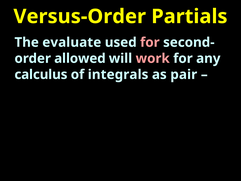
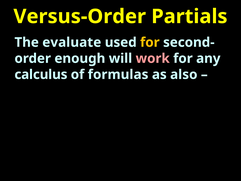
for at (150, 42) colour: pink -> yellow
allowed: allowed -> enough
integrals: integrals -> formulas
pair: pair -> also
